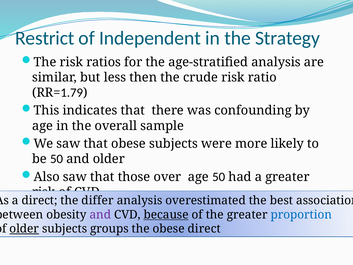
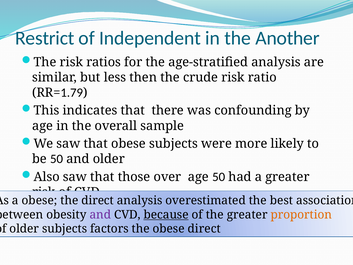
Strategy: Strategy -> Another
a direct: direct -> obese
the differ: differ -> direct
proportion colour: blue -> orange
older at (24, 229) underline: present -> none
groups: groups -> factors
